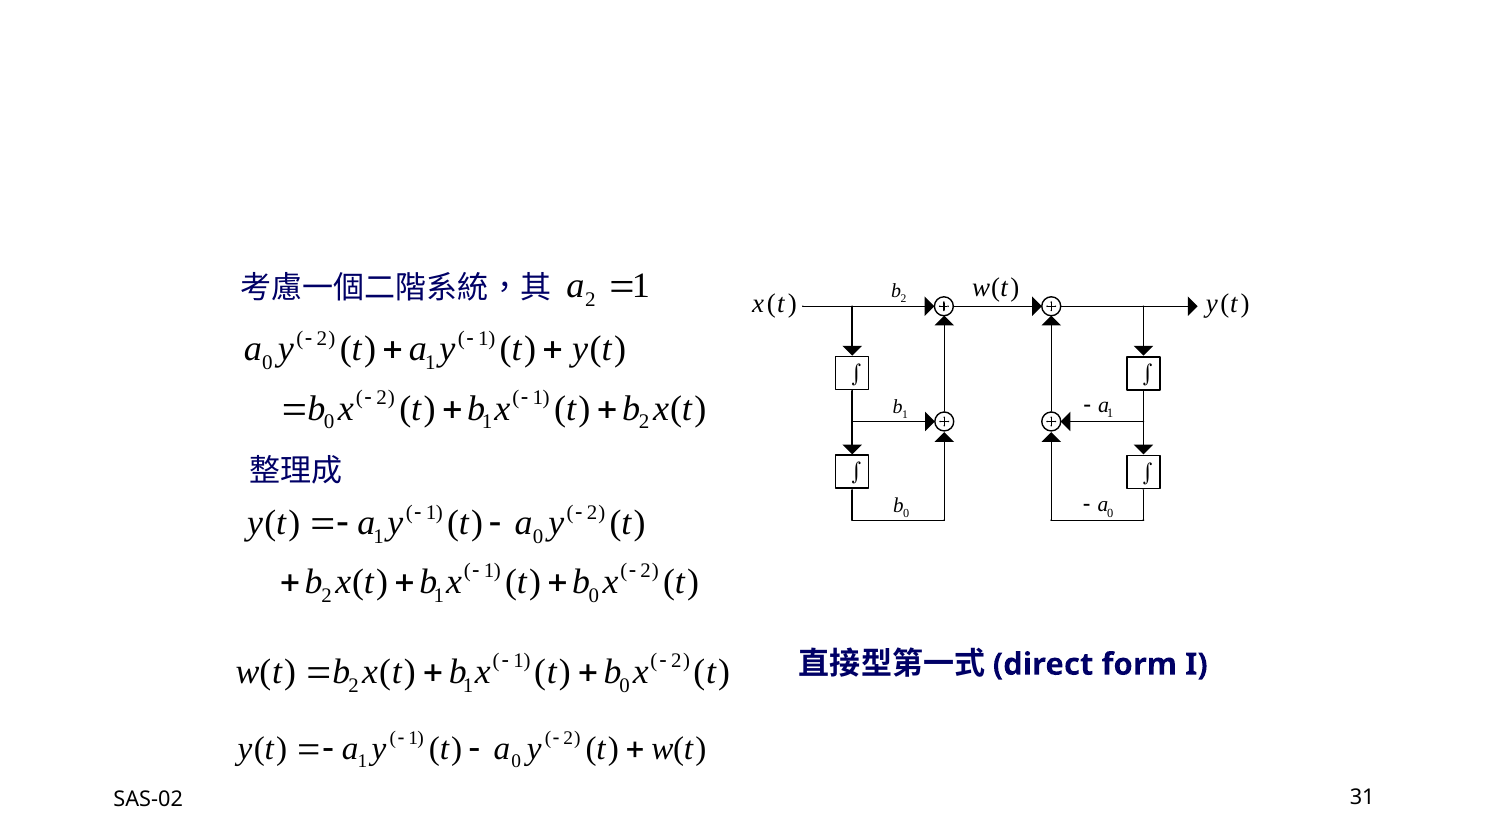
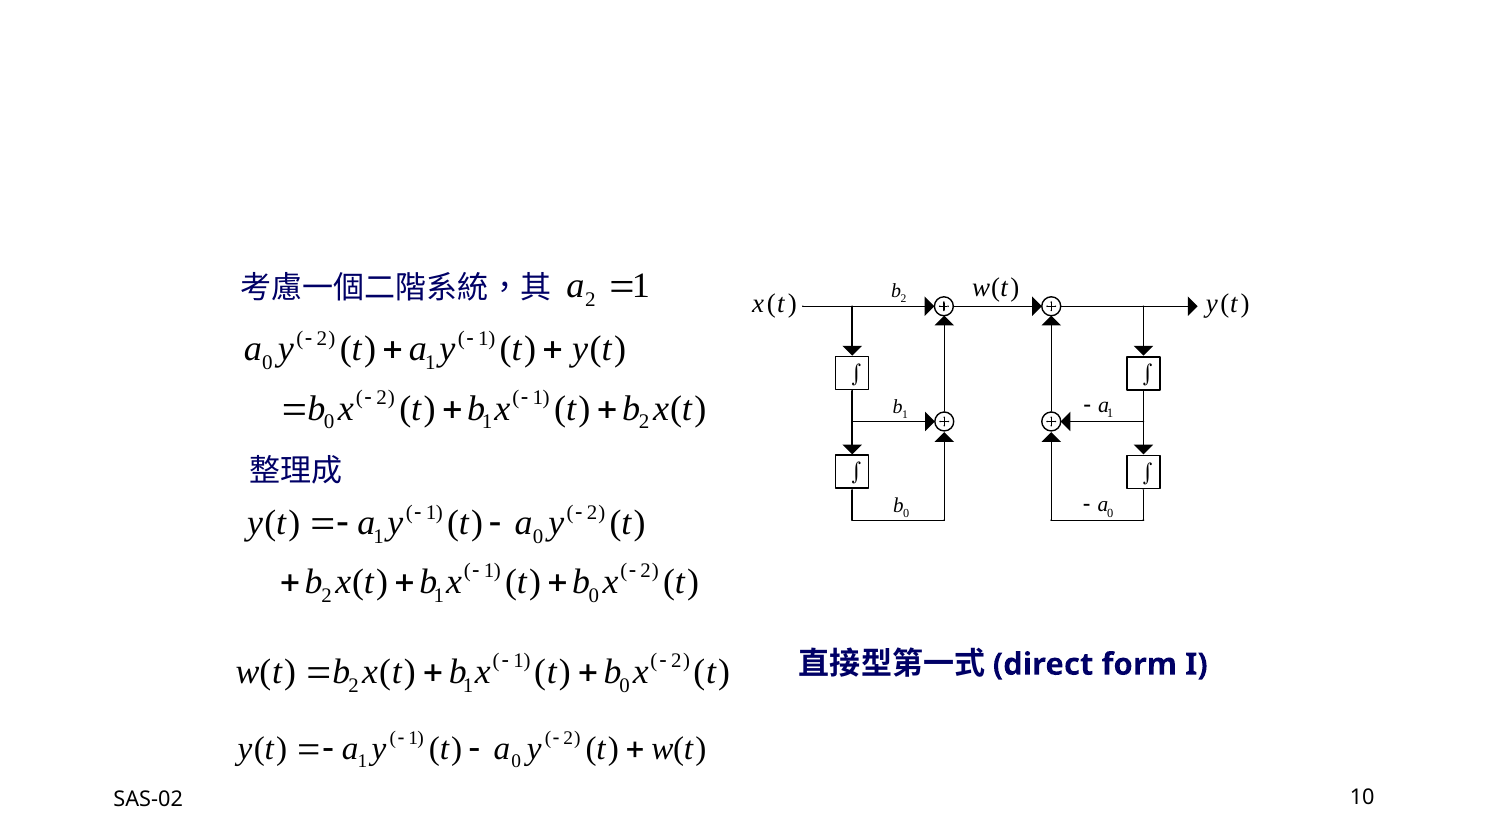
31: 31 -> 10
